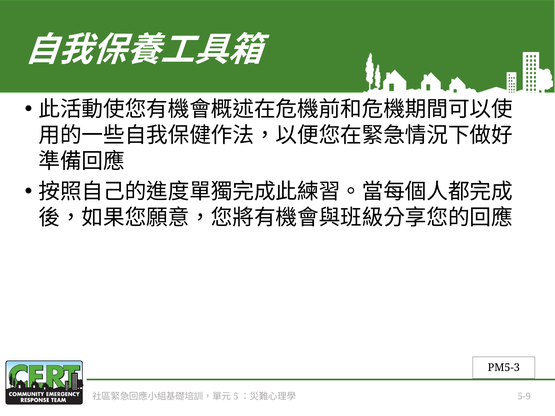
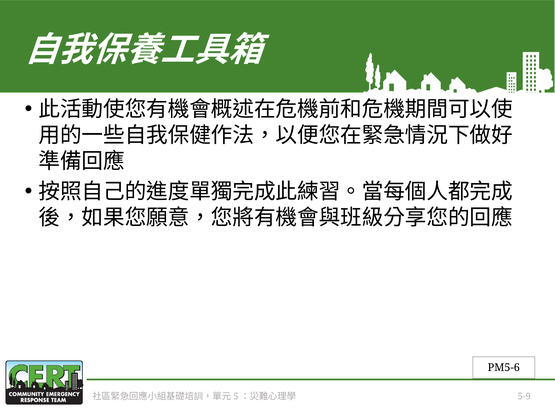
PM5-3: PM5-3 -> PM5-6
